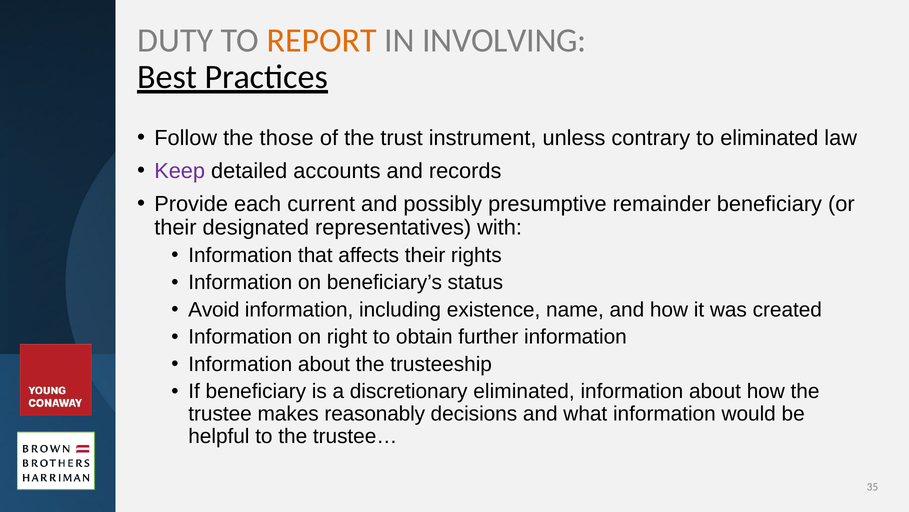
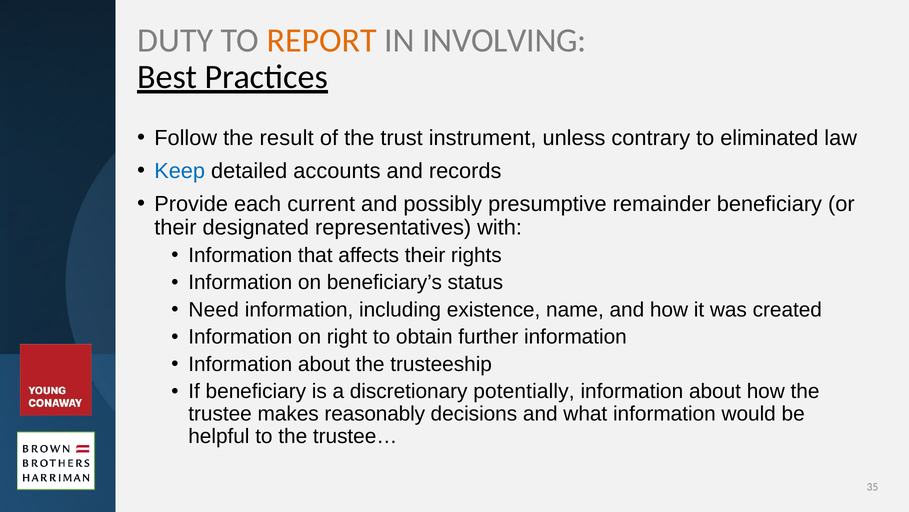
those: those -> result
Keep colour: purple -> blue
Avoid: Avoid -> Need
discretionary eliminated: eliminated -> potentially
